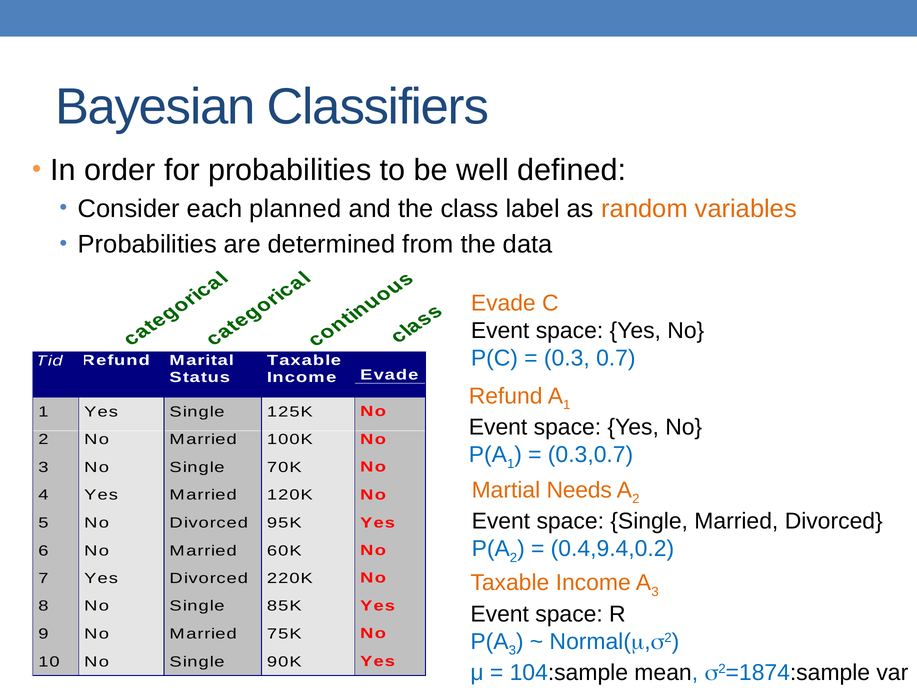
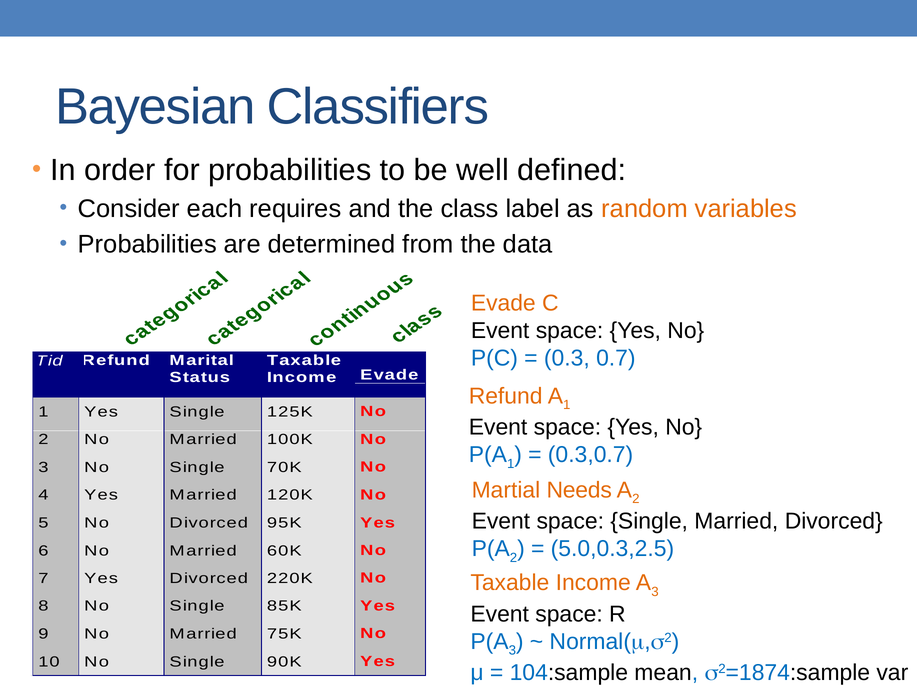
planned: planned -> requires
0.4,9.4,0.2: 0.4,9.4,0.2 -> 5.0,0.3,2.5
